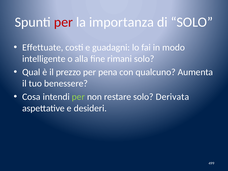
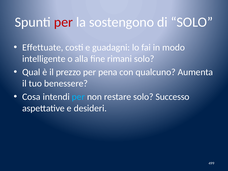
importanza: importanza -> sostengono
per at (78, 97) colour: light green -> light blue
Derivata: Derivata -> Successo
